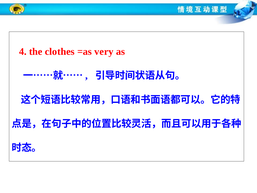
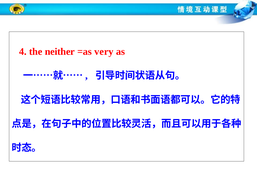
clothes: clothes -> neither
